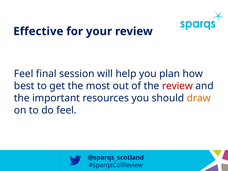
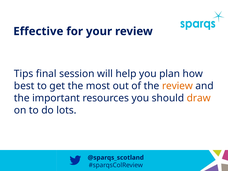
Feel at (24, 74): Feel -> Tips
review at (177, 86) colour: red -> orange
do feel: feel -> lots
